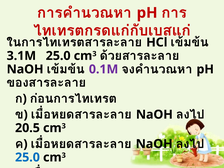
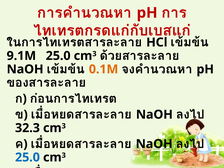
3.1M: 3.1M -> 9.1M
0.1M colour: purple -> orange
20.5: 20.5 -> 32.3
